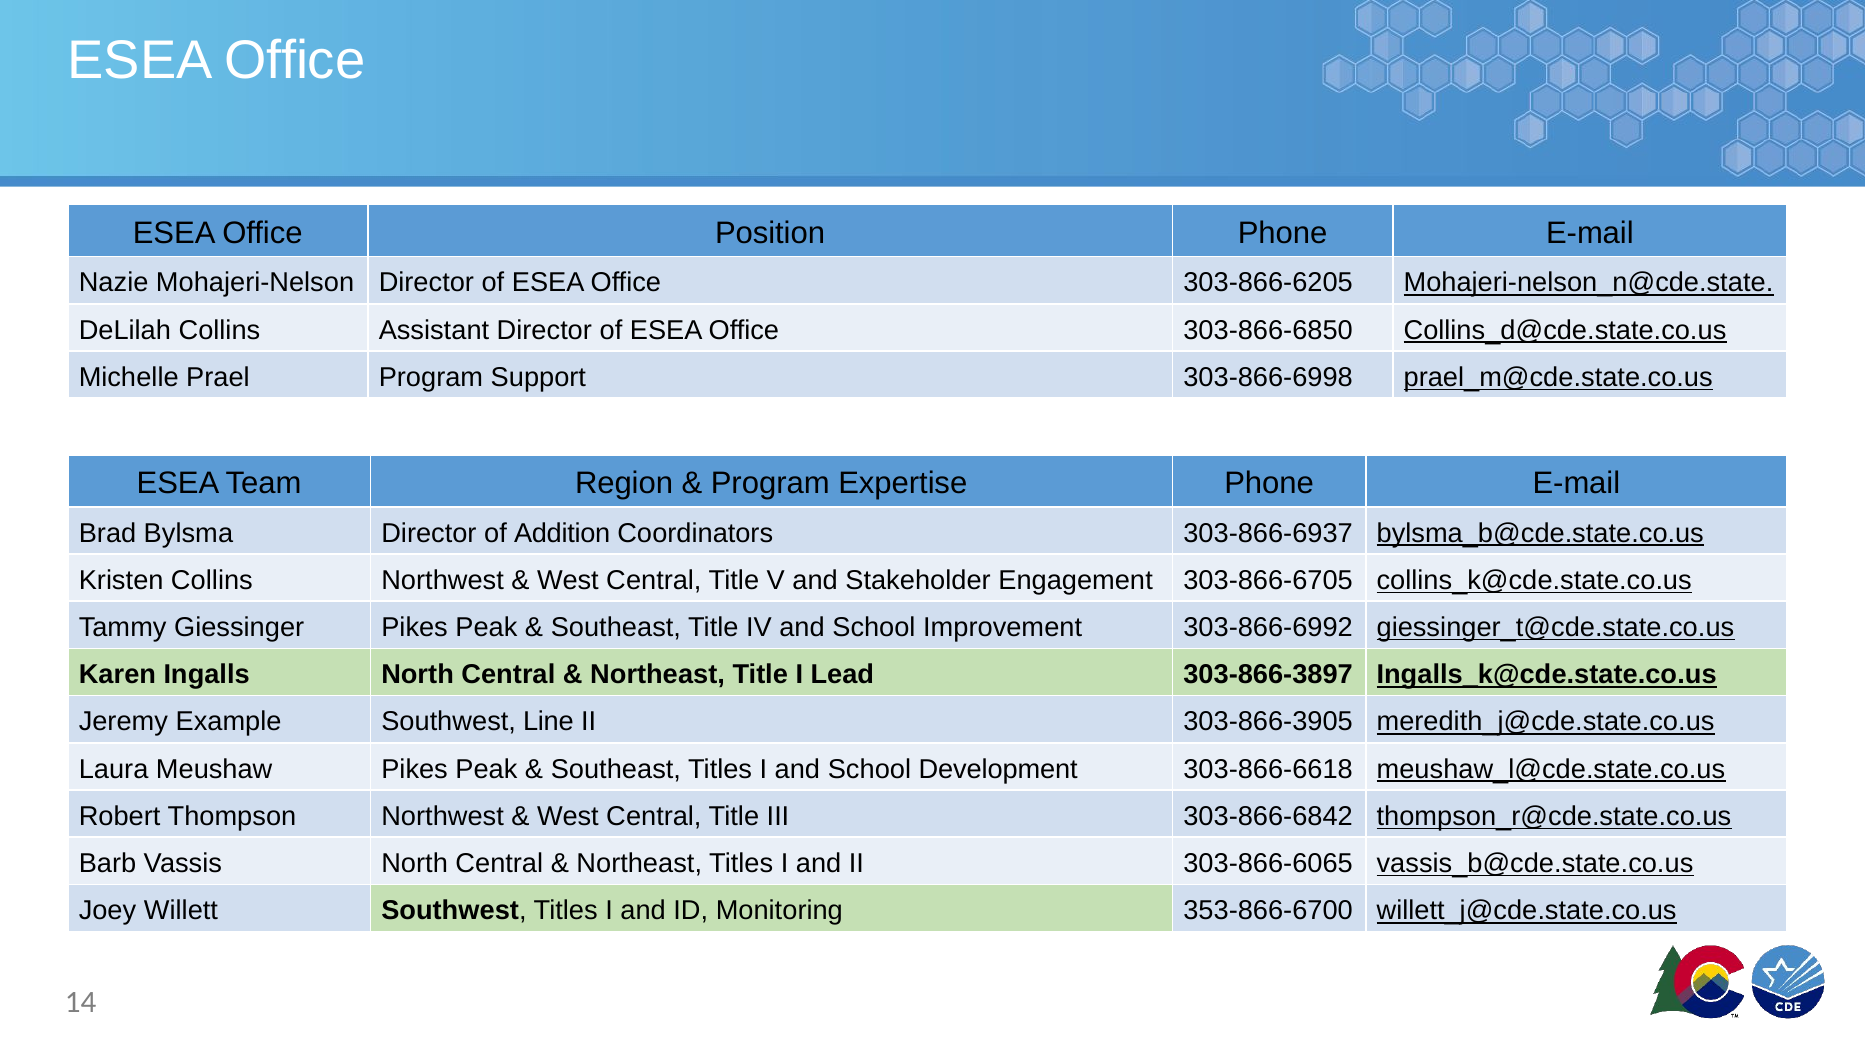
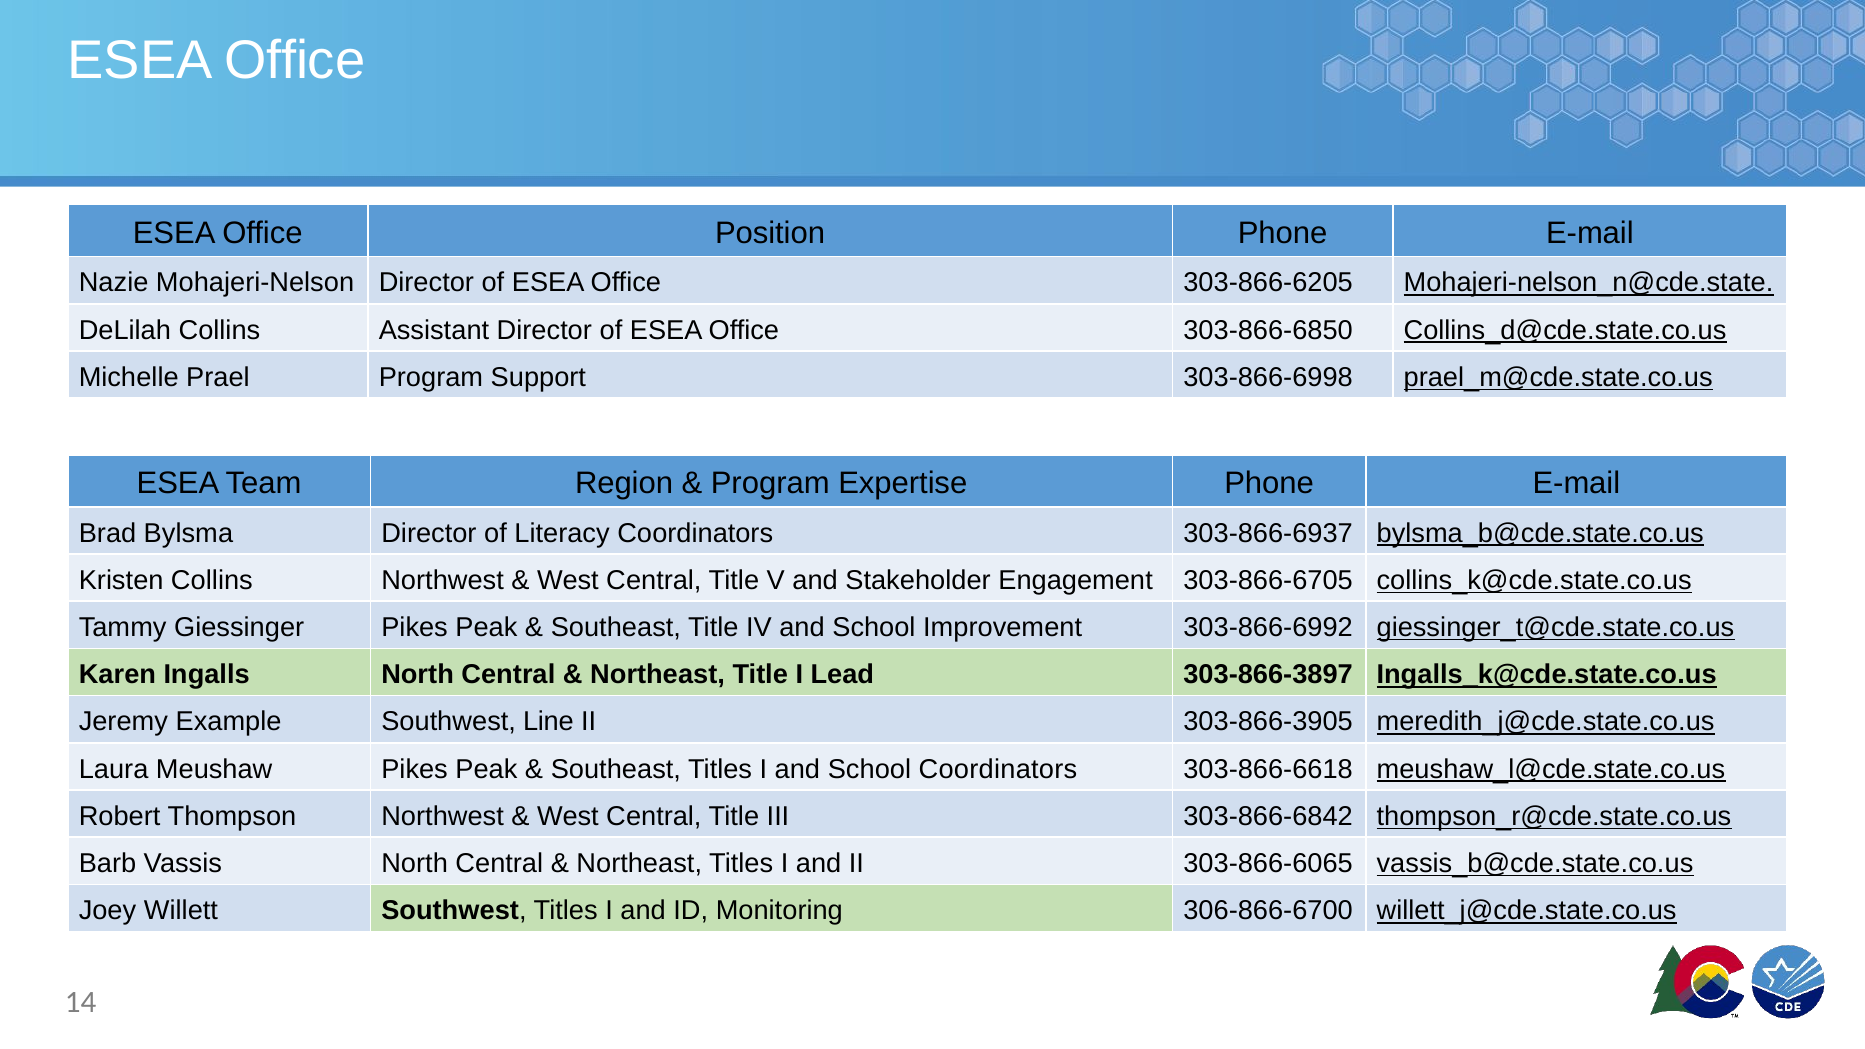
Addition: Addition -> Literacy
School Development: Development -> Coordinators
353-866-6700: 353-866-6700 -> 306-866-6700
